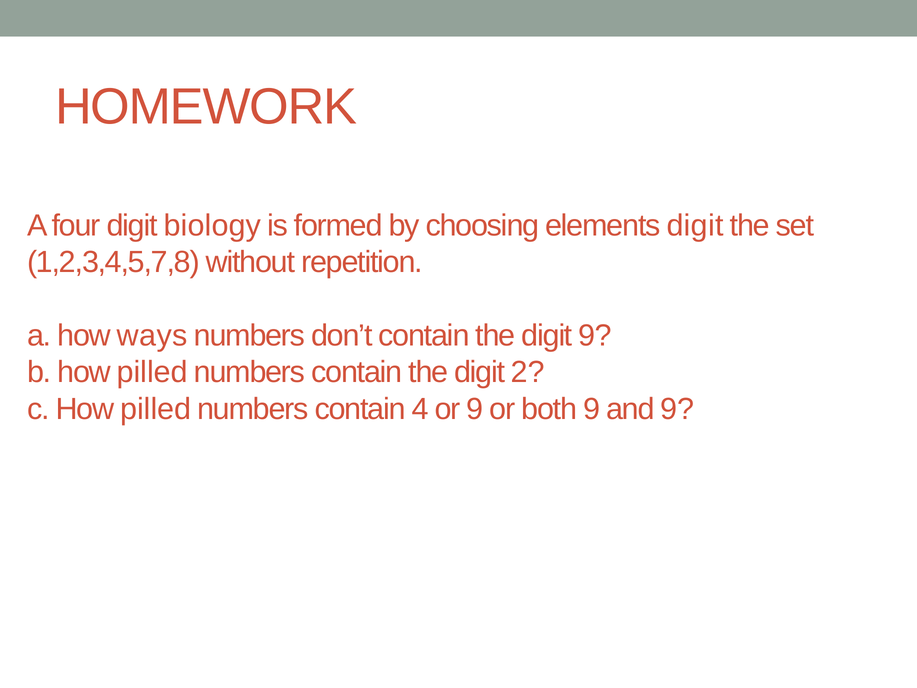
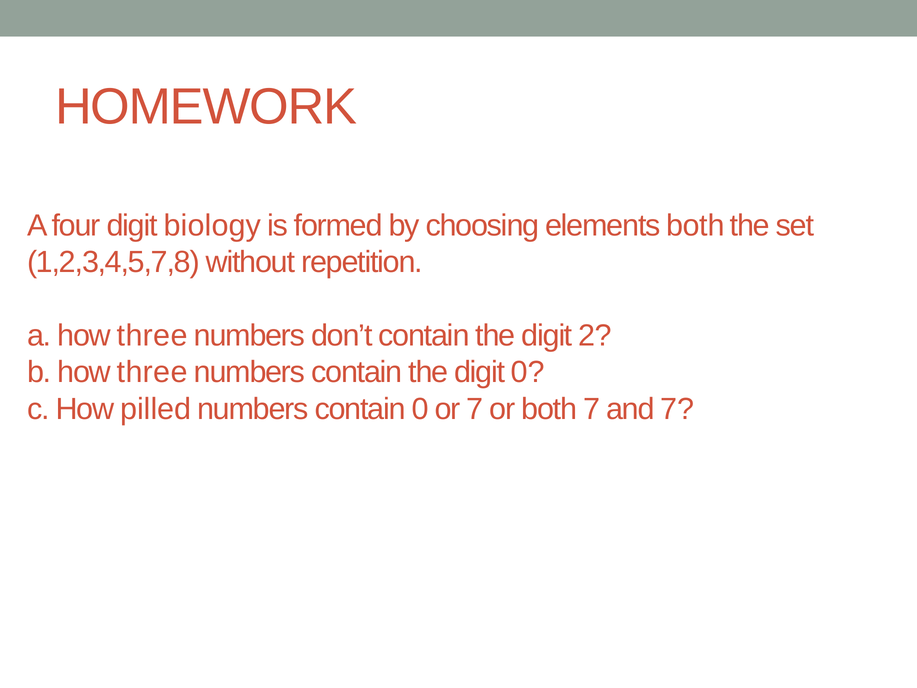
elements digit: digit -> both
a how ways: ways -> three
digit 9: 9 -> 2
b how pilled: pilled -> three
digit 2: 2 -> 0
contain 4: 4 -> 0
or 9: 9 -> 7
both 9: 9 -> 7
and 9: 9 -> 7
